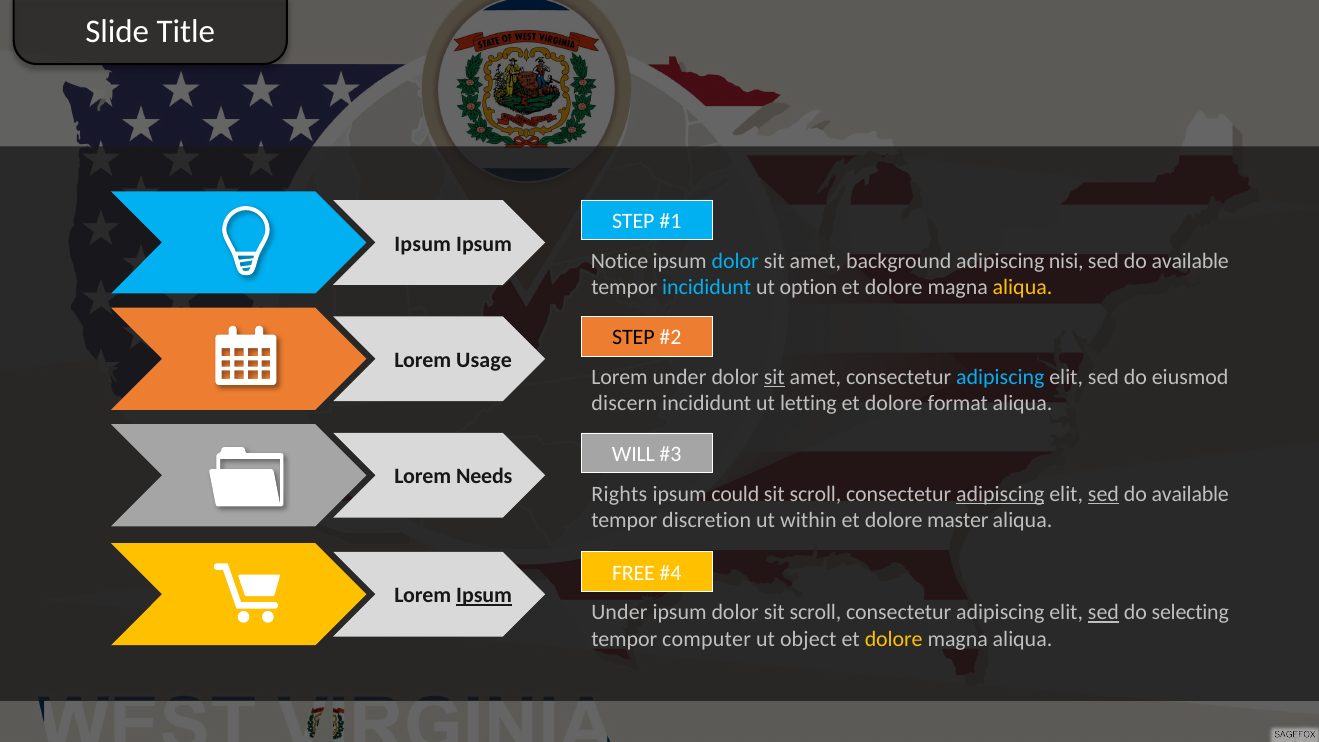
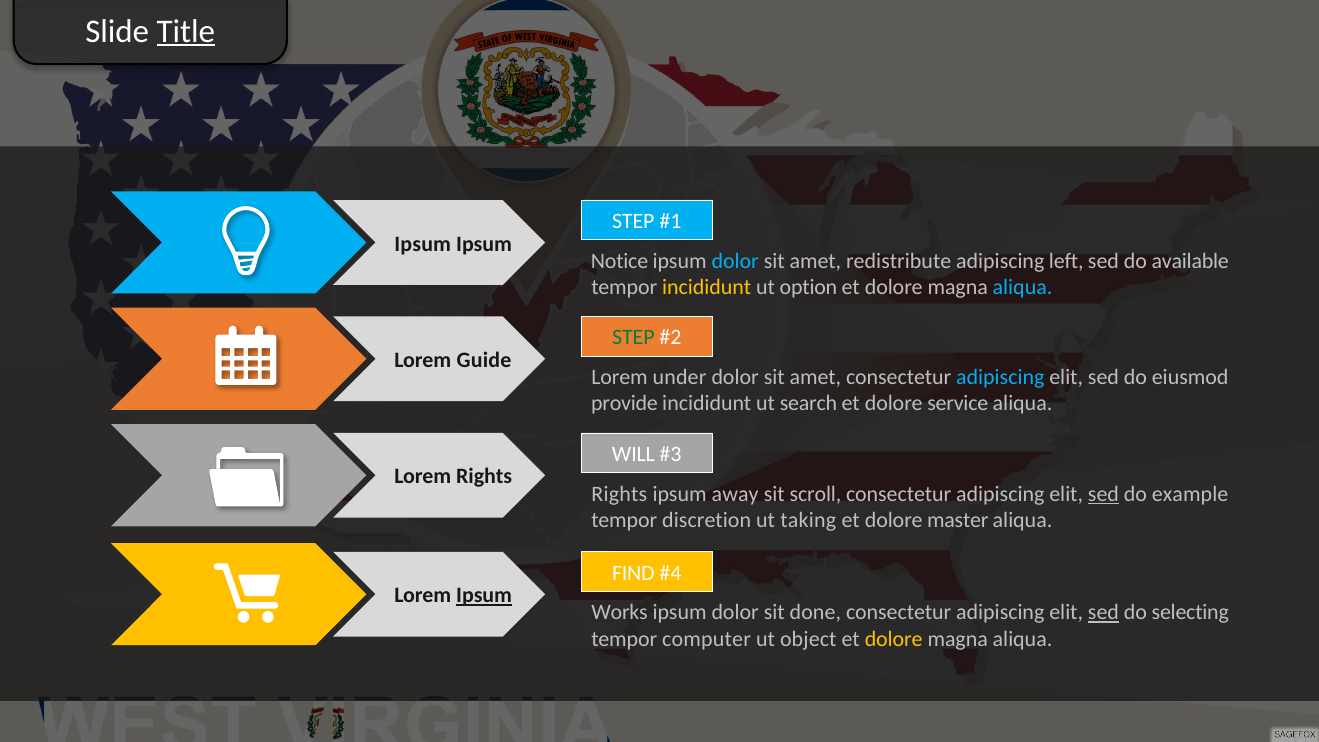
Title underline: none -> present
background: background -> redistribute
nisi: nisi -> left
incididunt at (707, 287) colour: light blue -> yellow
aliqua at (1023, 287) colour: yellow -> light blue
STEP at (633, 338) colour: black -> green
Usage: Usage -> Guide
sit at (774, 377) underline: present -> none
discern: discern -> provide
letting: letting -> search
format: format -> service
Lorem Needs: Needs -> Rights
could: could -> away
adipiscing at (1000, 494) underline: present -> none
available at (1190, 494): available -> example
within: within -> taking
FREE: FREE -> FIND
Under at (619, 613): Under -> Works
dolor sit scroll: scroll -> done
